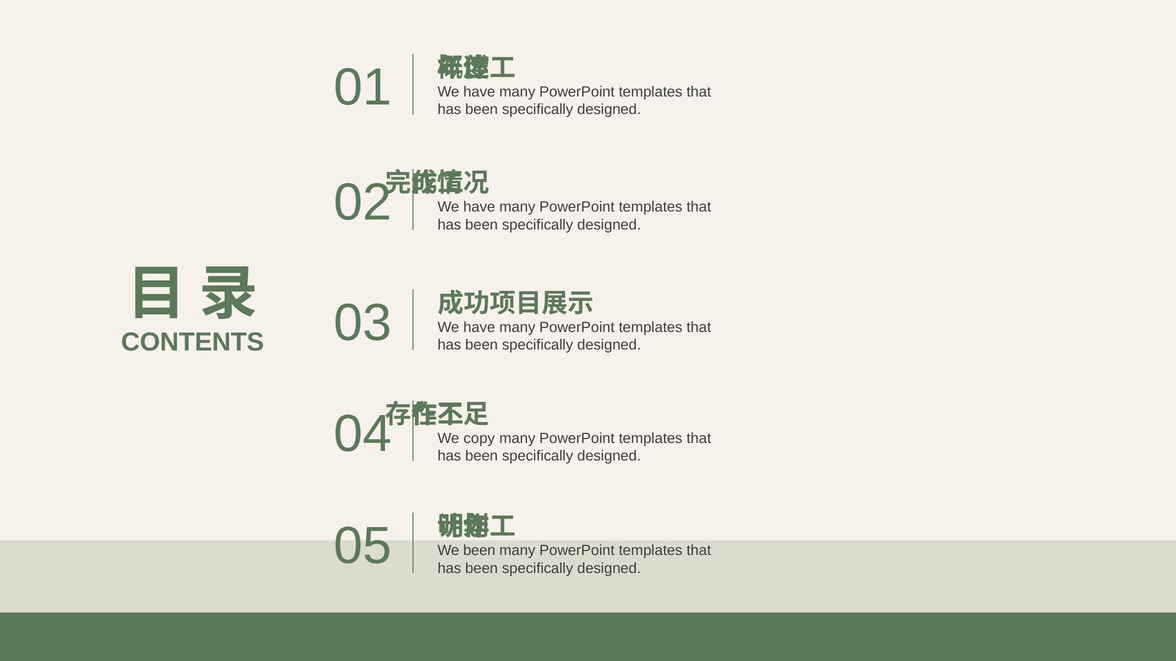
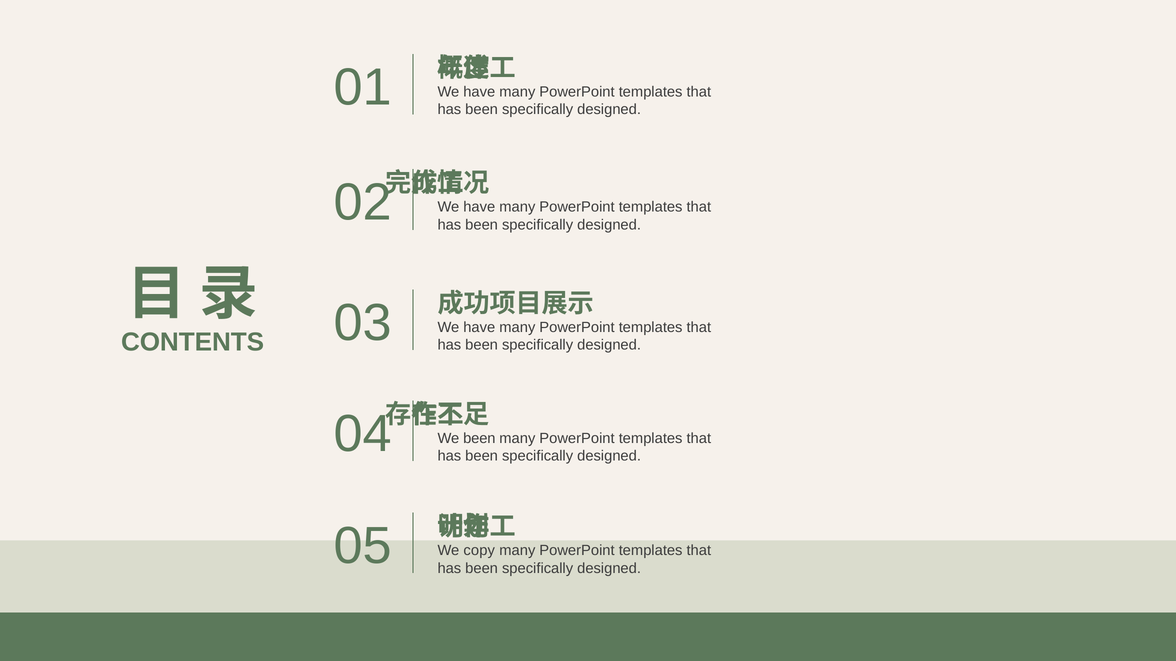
We copy: copy -> been
We been: been -> copy
